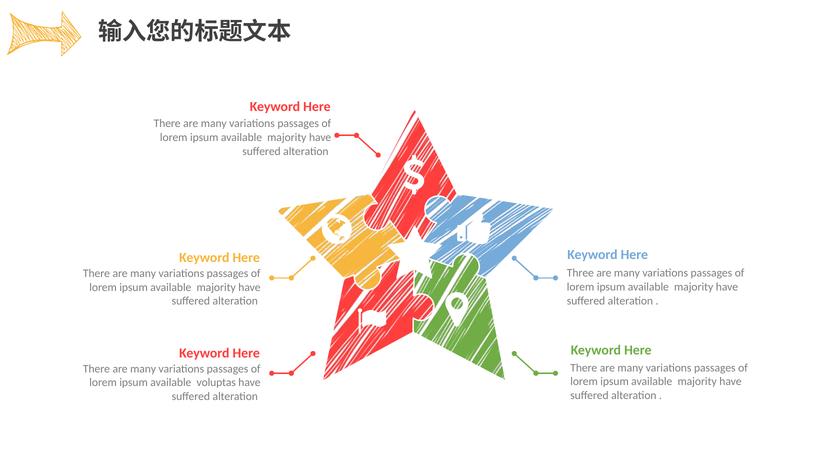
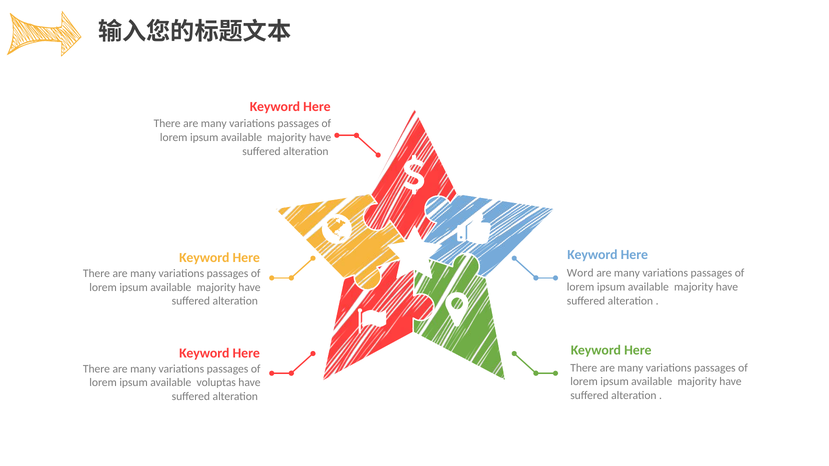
Three: Three -> Word
